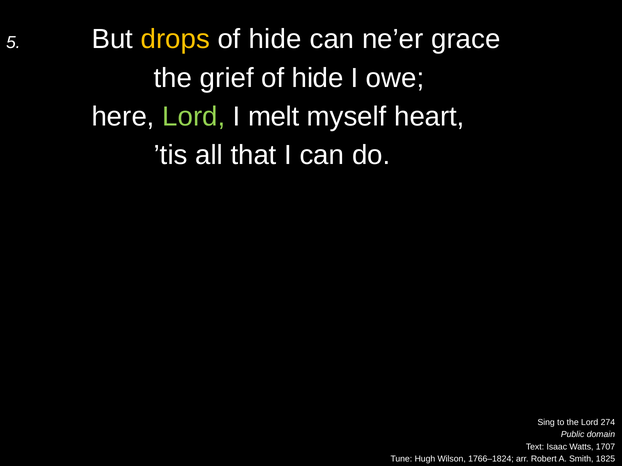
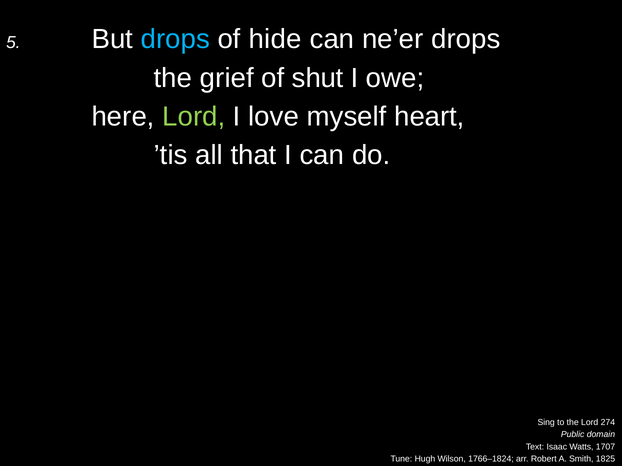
drops at (175, 39) colour: yellow -> light blue
ne’er grace: grace -> drops
hide at (318, 78): hide -> shut
melt: melt -> love
